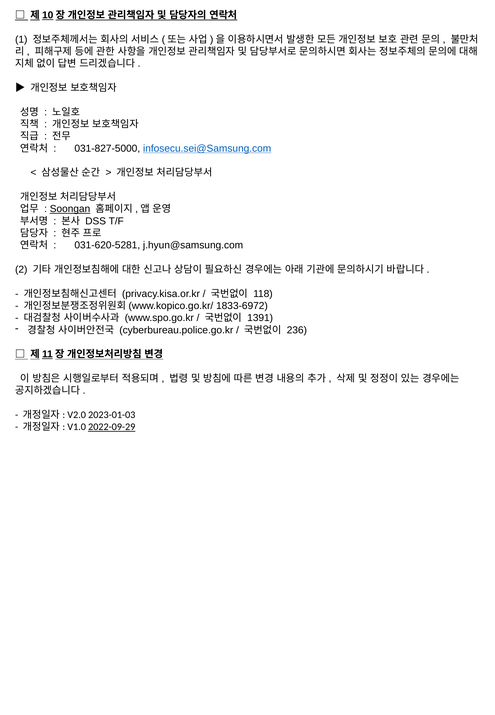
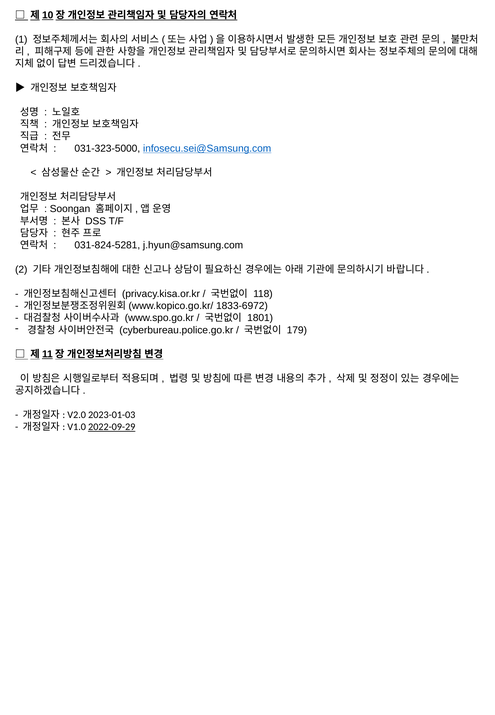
031-827-5000: 031-827-5000 -> 031-323-5000
Soongan underline: present -> none
031-620-5281: 031-620-5281 -> 031-824-5281
1391: 1391 -> 1801
236: 236 -> 179
